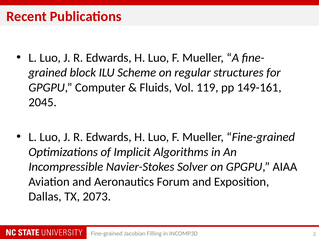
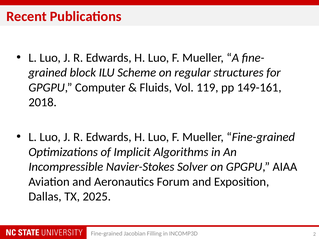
2045: 2045 -> 2018
2073: 2073 -> 2025
